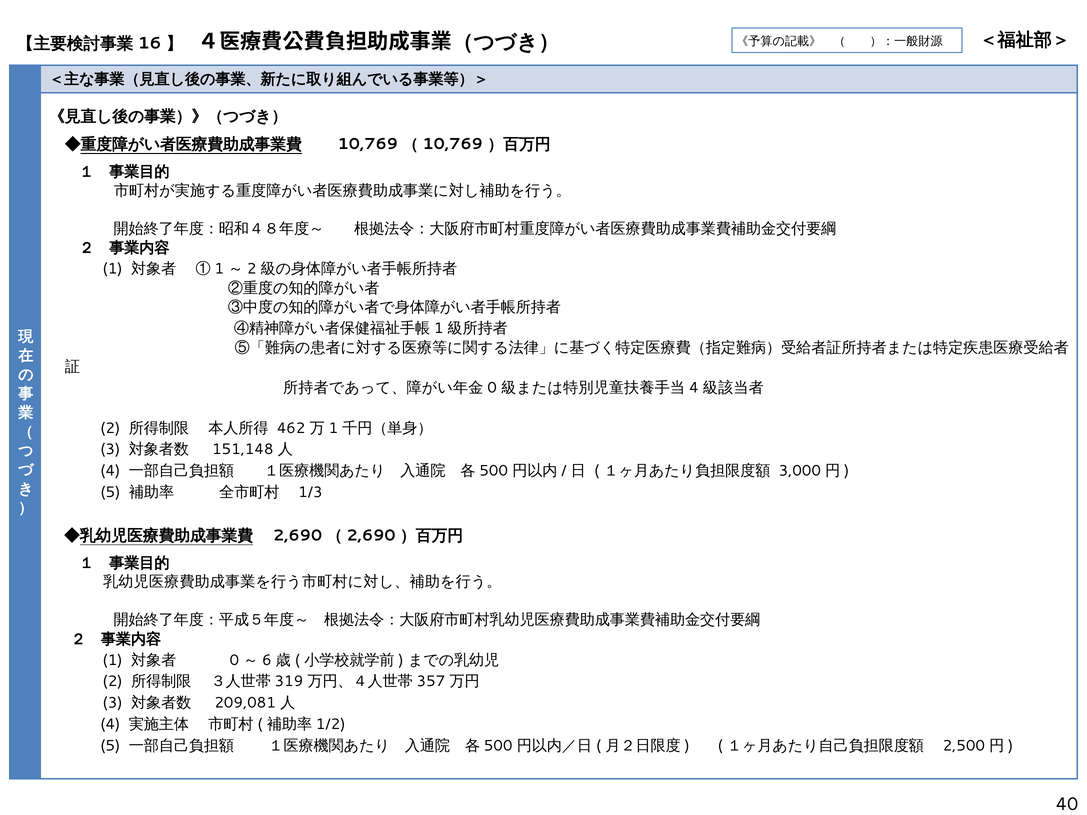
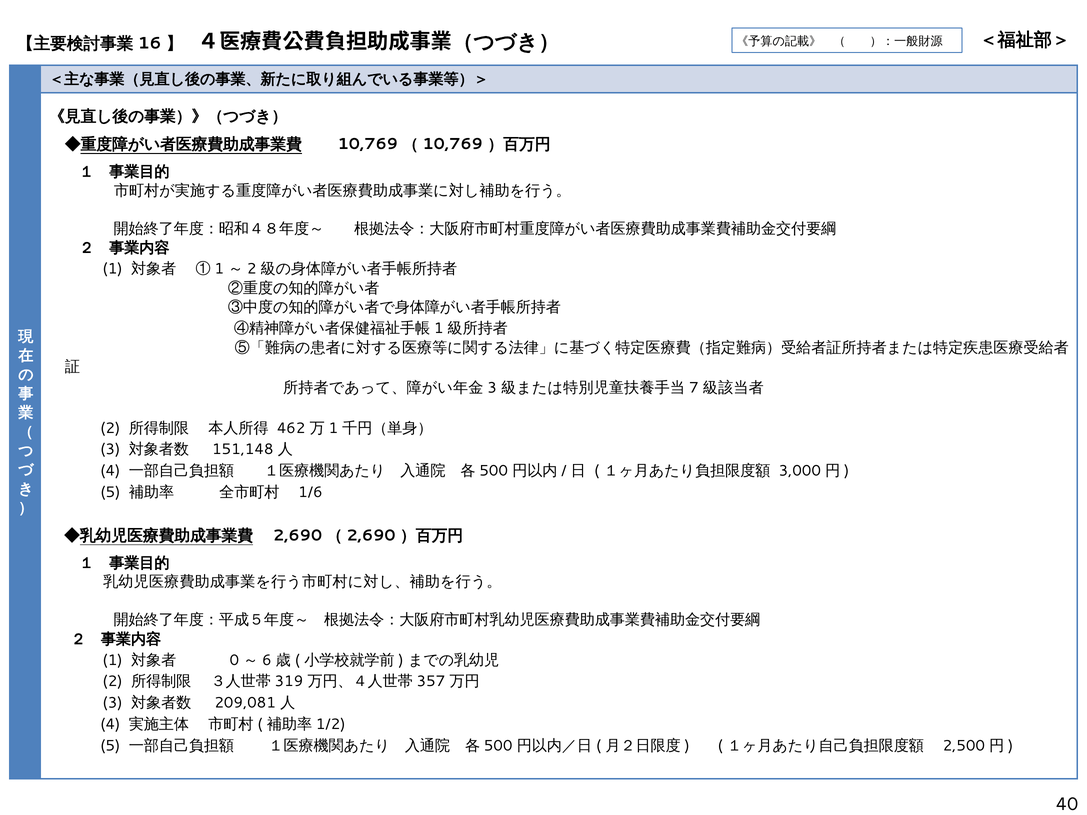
0 at (492, 388): 0 -> 3
4 at (694, 388): 4 -> 7
1/3: 1/3 -> 1/6
